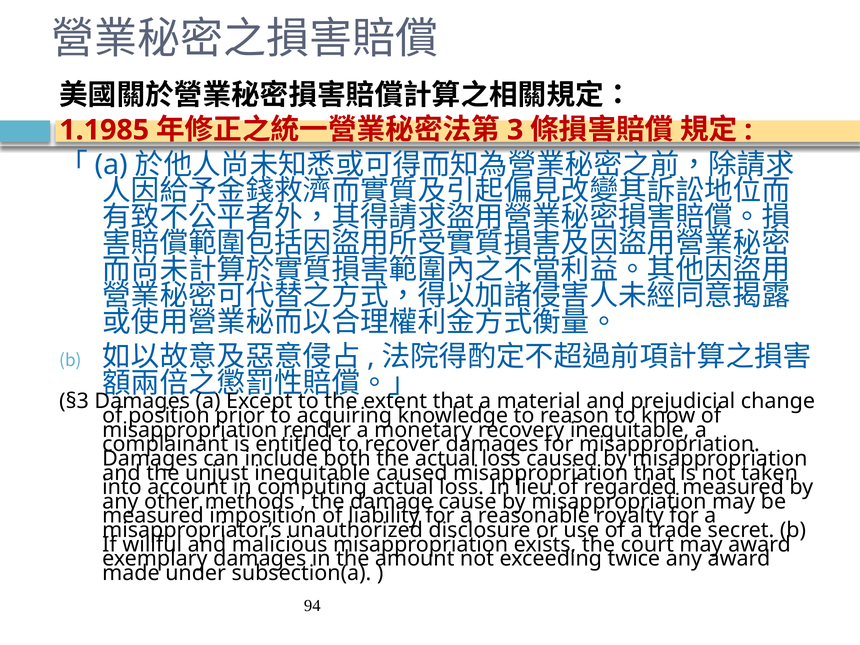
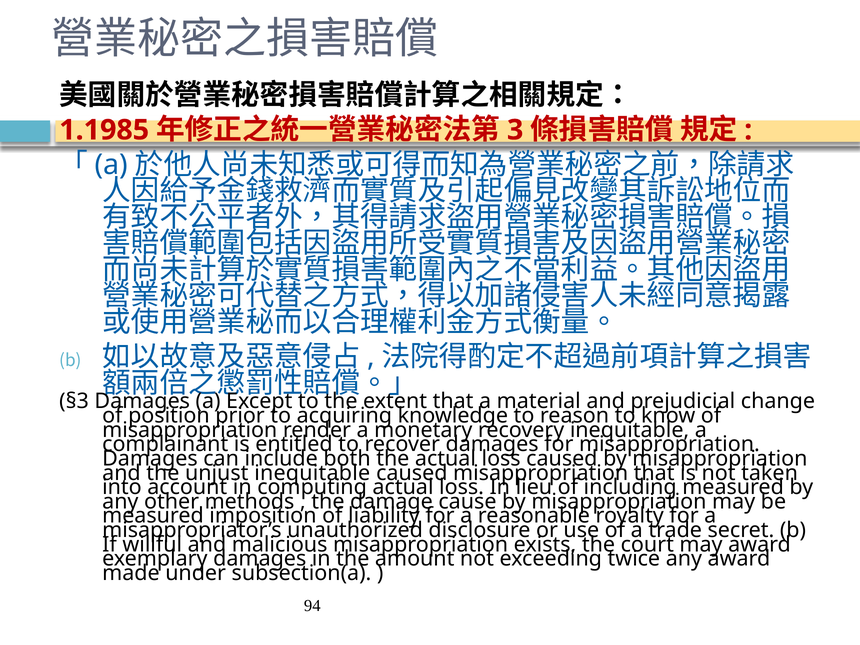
regarded: regarded -> including
